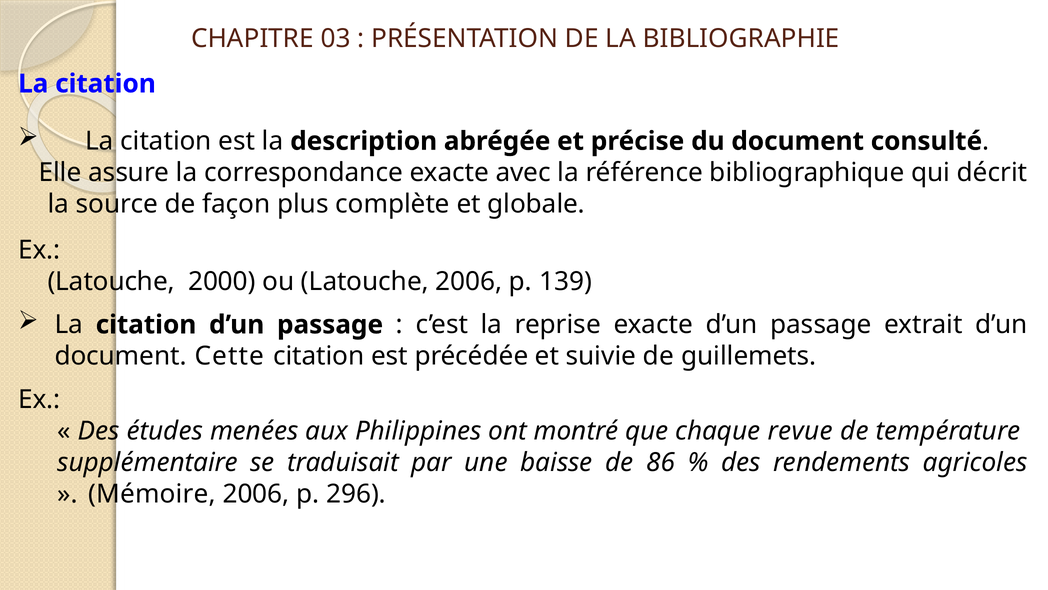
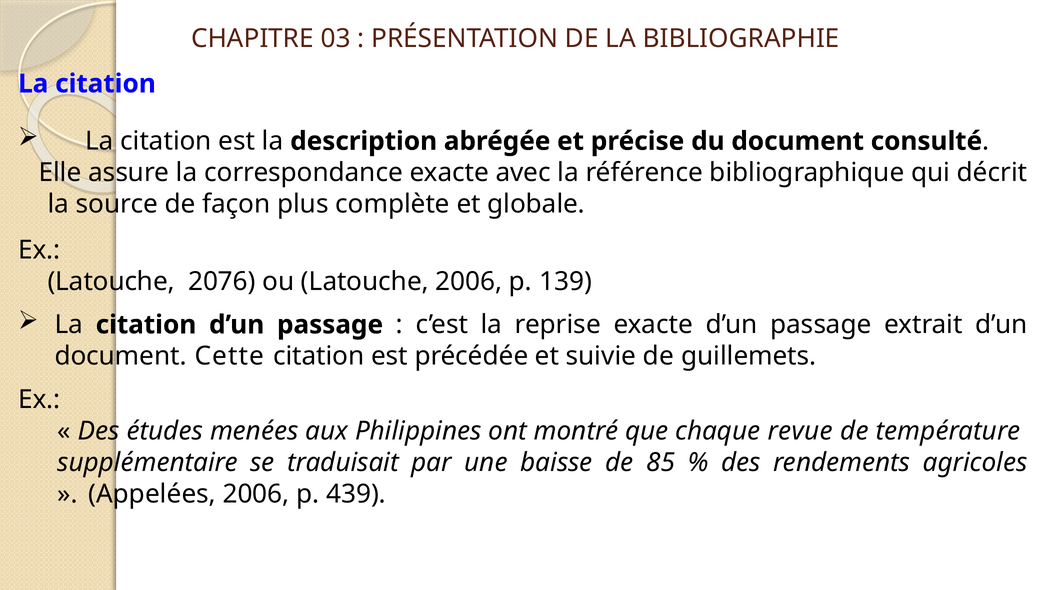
2000: 2000 -> 2076
86: 86 -> 85
Mémoire: Mémoire -> Appelées
296: 296 -> 439
